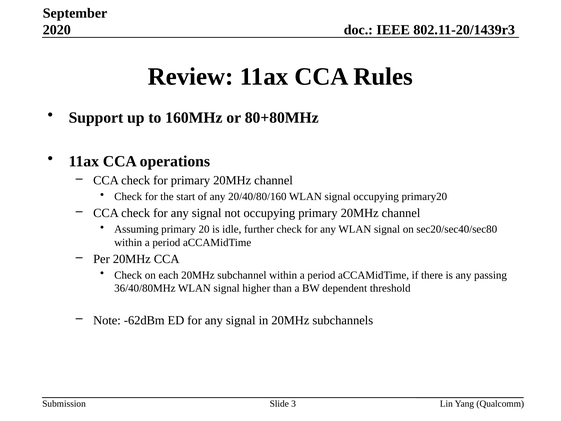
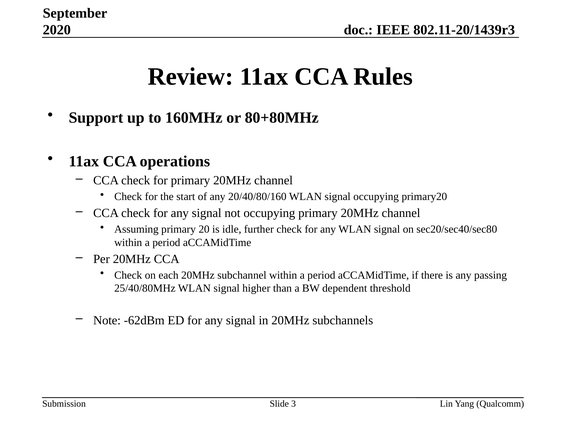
36/40/80MHz: 36/40/80MHz -> 25/40/80MHz
